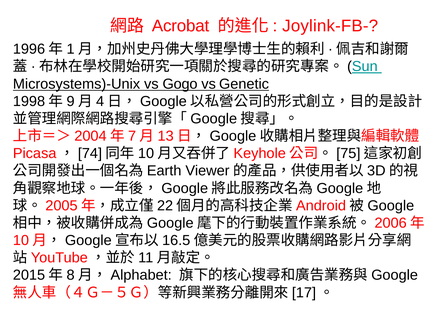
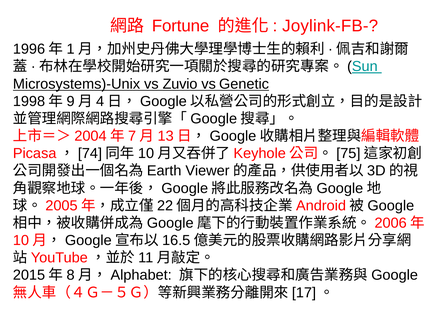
Acrobat: Acrobat -> Fortune
Gogo: Gogo -> Zuvio
